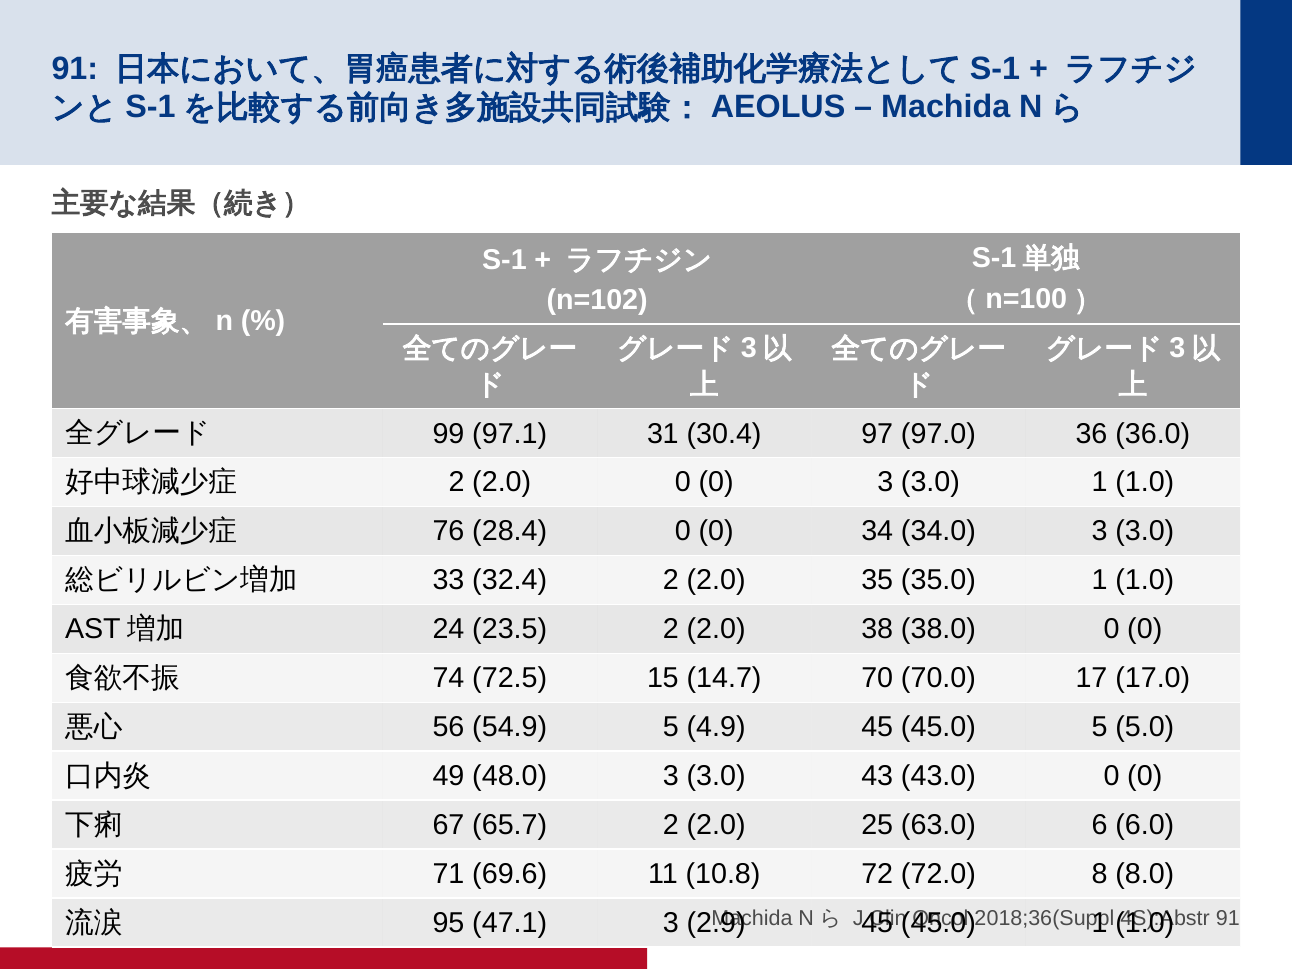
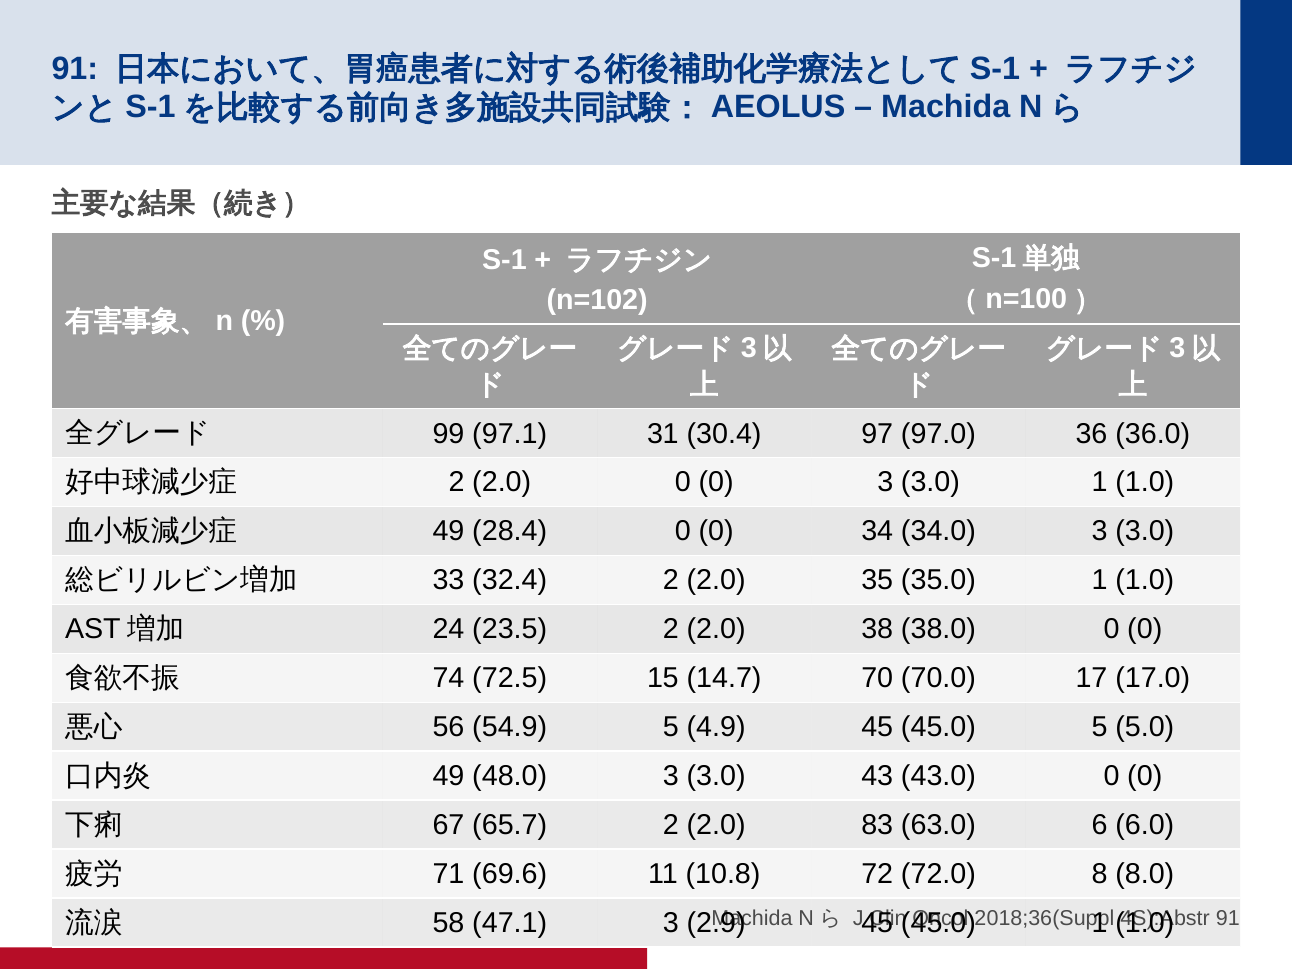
76 at (449, 531): 76 -> 49
25: 25 -> 83
95: 95 -> 58
